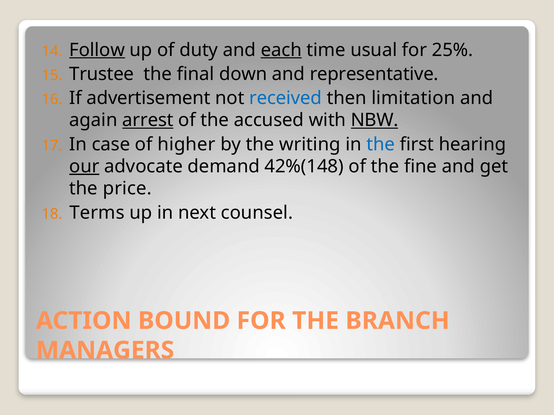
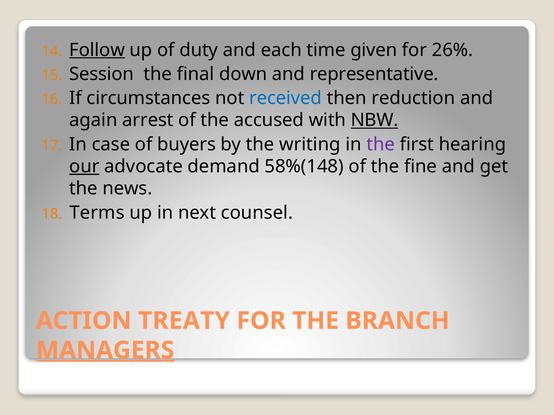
each underline: present -> none
usual: usual -> given
25%: 25% -> 26%
Trustee: Trustee -> Session
advertisement: advertisement -> circumstances
limitation: limitation -> reduction
arrest underline: present -> none
higher: higher -> buyers
the at (381, 144) colour: blue -> purple
42%(148: 42%(148 -> 58%(148
price: price -> news
BOUND: BOUND -> TREATY
MANAGERS underline: none -> present
